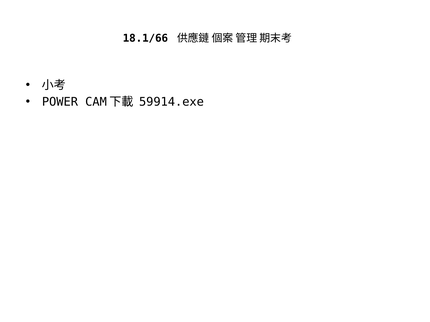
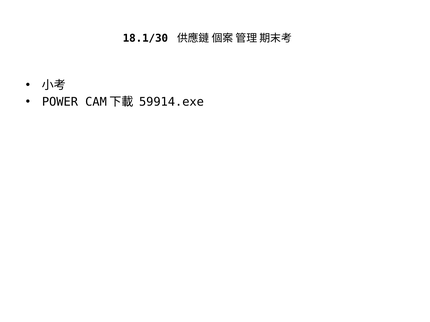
18.1/66: 18.1/66 -> 18.1/30
